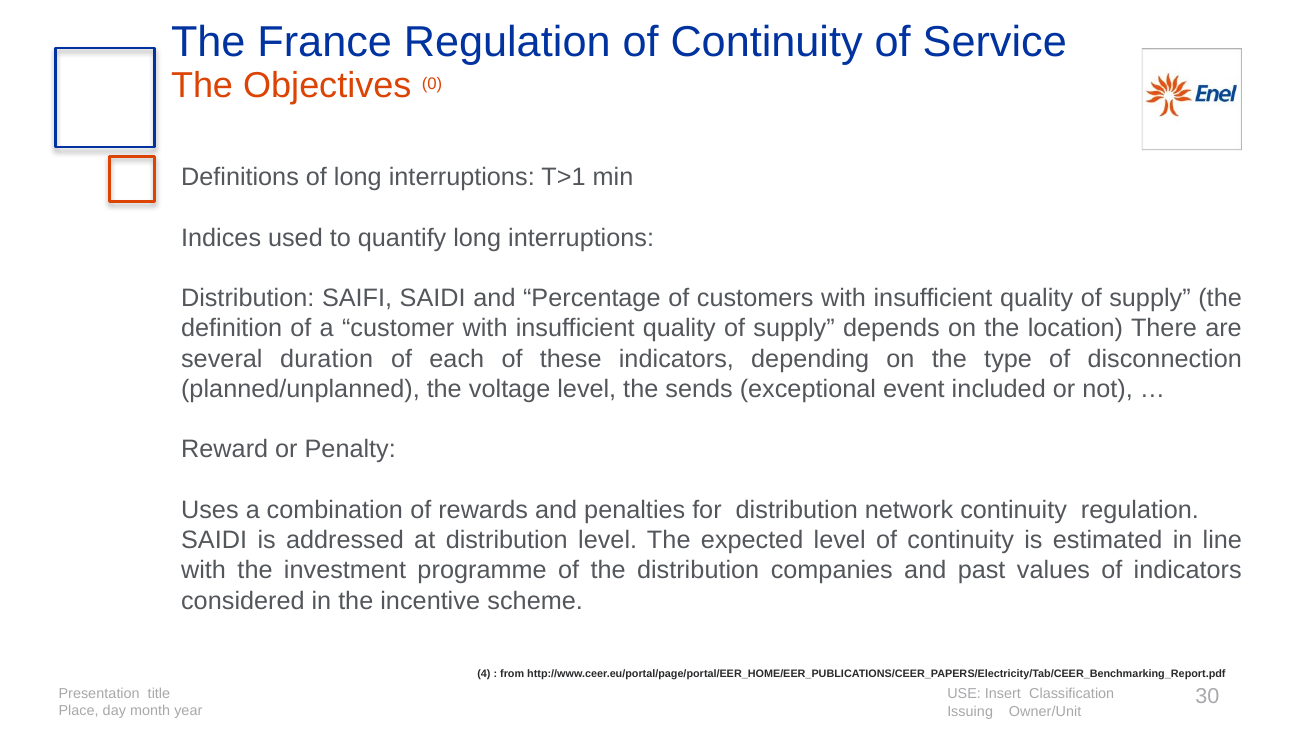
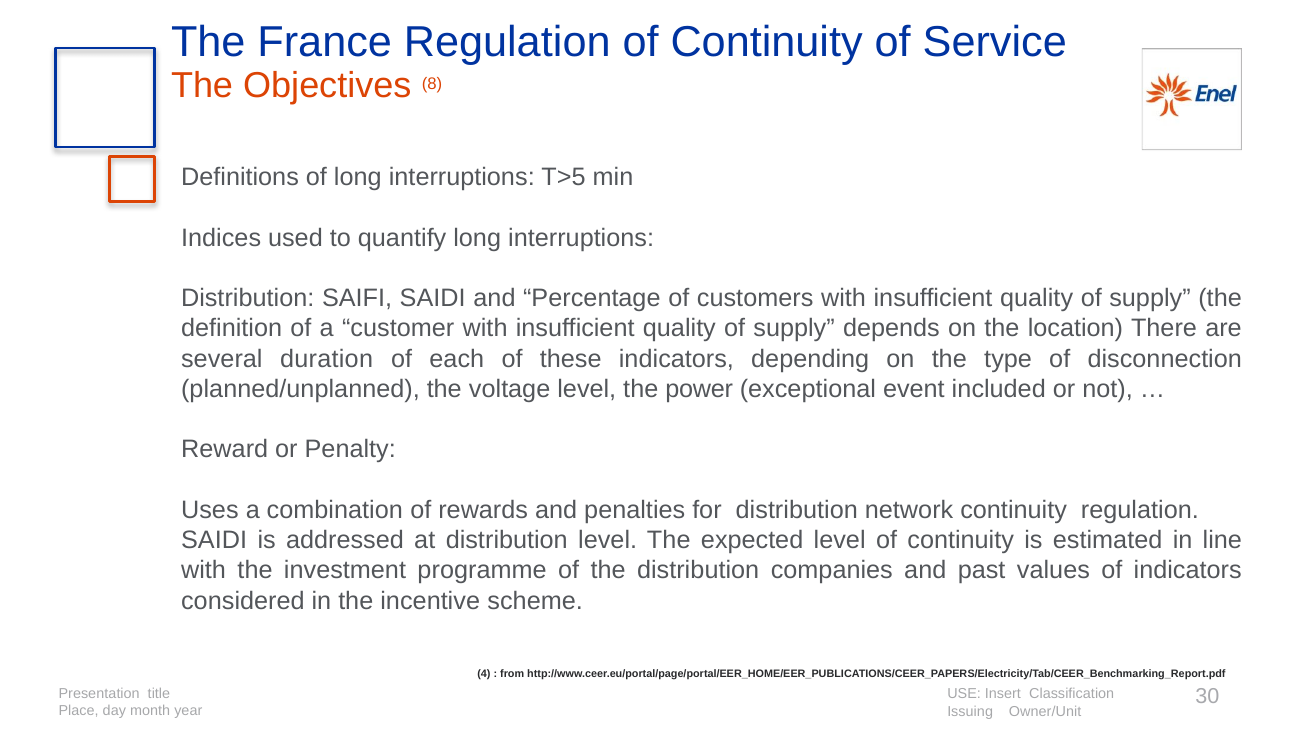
0: 0 -> 8
T>1: T>1 -> T>5
sends: sends -> power
